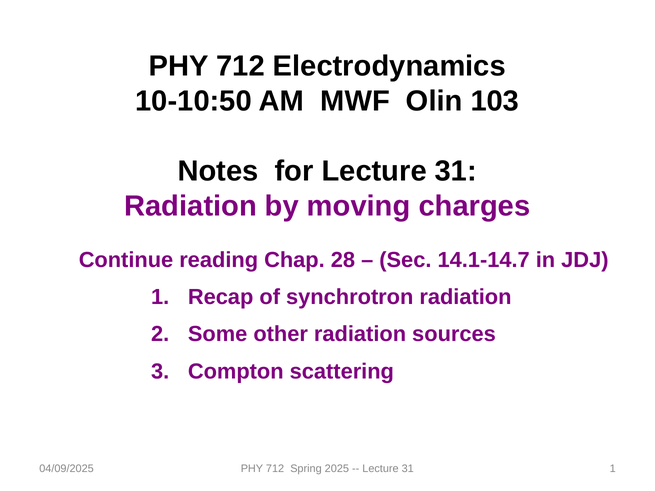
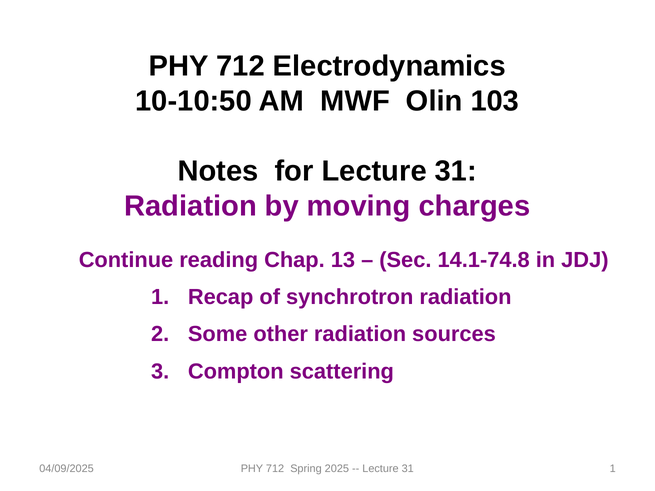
28: 28 -> 13
14.1-14.7: 14.1-14.7 -> 14.1-74.8
